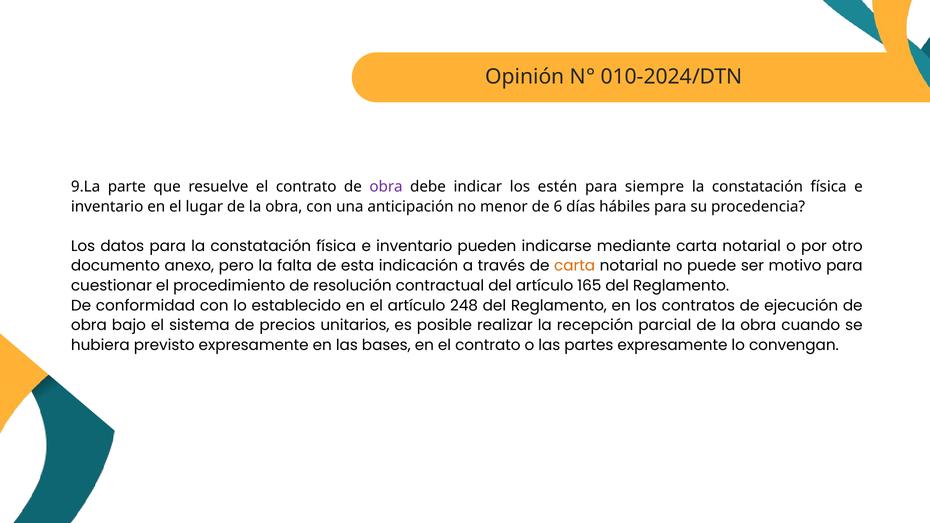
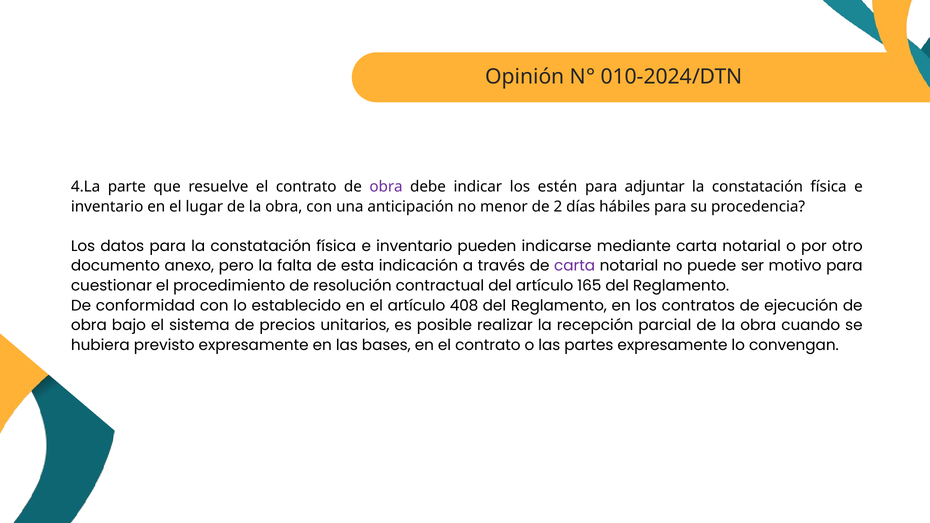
9.La: 9.La -> 4.La
siempre: siempre -> adjuntar
6: 6 -> 2
carta at (575, 266) colour: orange -> purple
248: 248 -> 408
